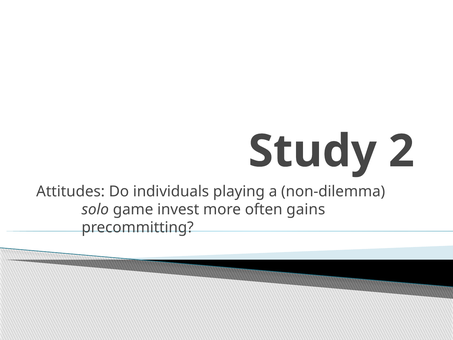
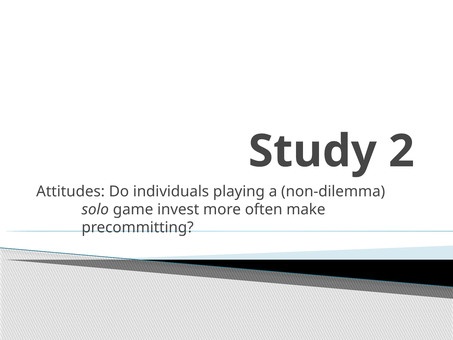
gains: gains -> make
